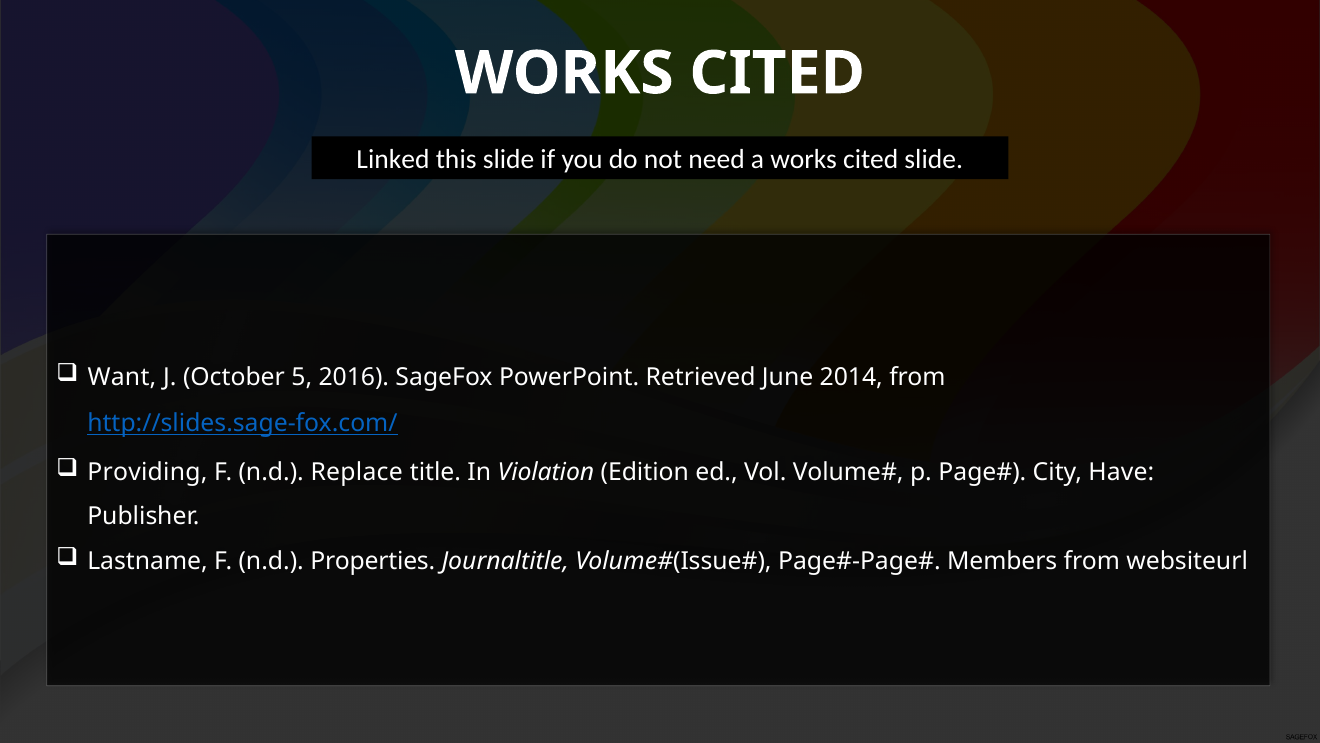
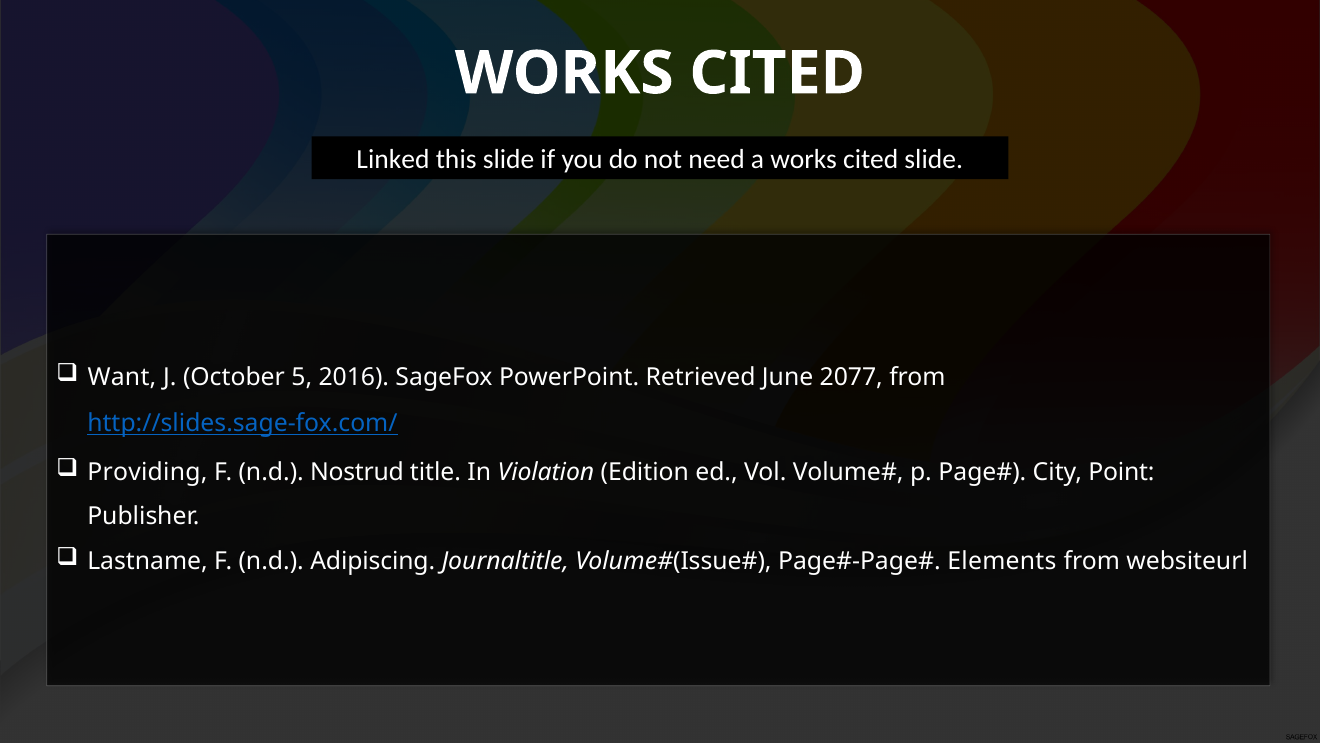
2014: 2014 -> 2077
Replace: Replace -> Nostrud
Have: Have -> Point
Properties: Properties -> Adipiscing
Members: Members -> Elements
